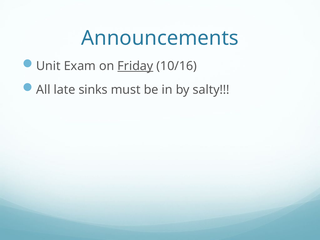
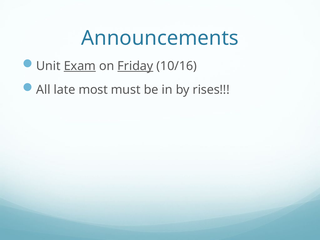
Exam underline: none -> present
sinks: sinks -> most
salty: salty -> rises
